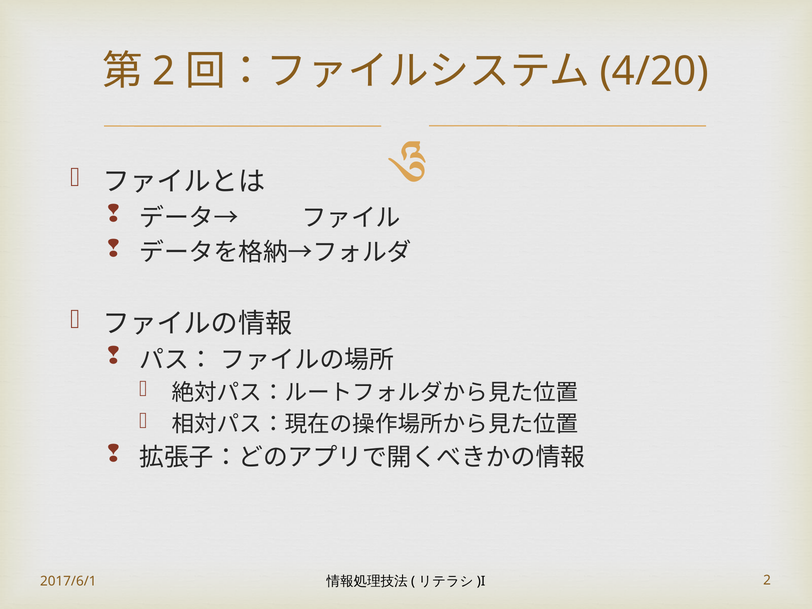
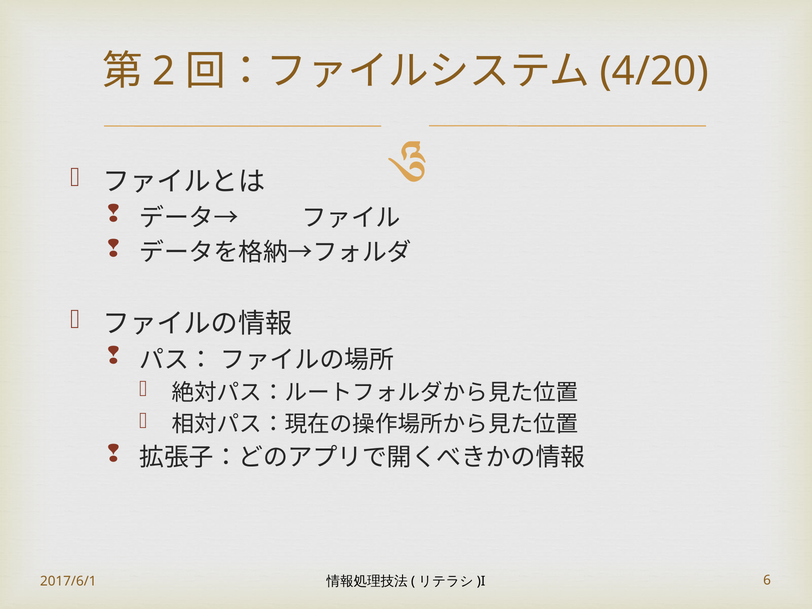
2017/6/1 2: 2 -> 6
